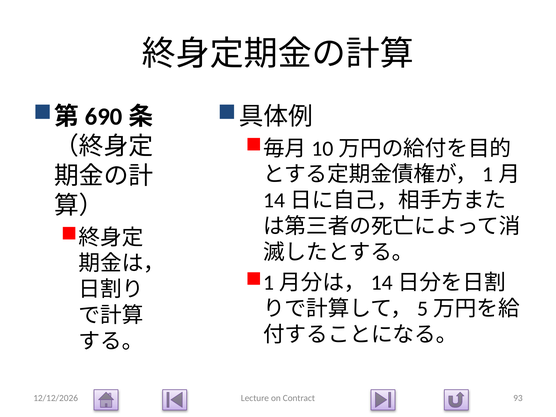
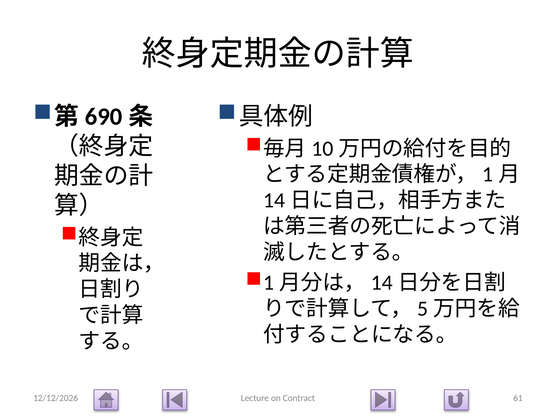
93: 93 -> 61
